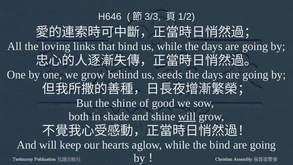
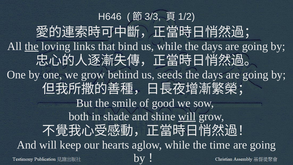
the at (32, 46) underline: none -> present
the shine: shine -> smile
the bind: bind -> time
